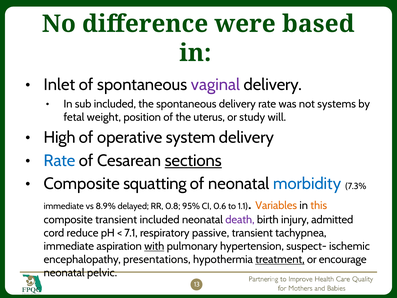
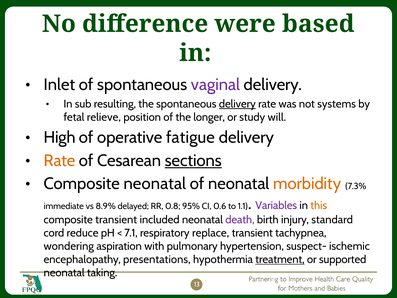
sub included: included -> resulting
delivery at (237, 104) underline: none -> present
weight: weight -> relieve
uterus: uterus -> longer
system: system -> fatigue
Rate at (60, 160) colour: blue -> orange
Composite squatting: squatting -> neonatal
morbidity colour: blue -> orange
Variables colour: orange -> purple
admitted: admitted -> standard
passive: passive -> replace
immediate at (69, 246): immediate -> wondering
with underline: present -> none
encourage: encourage -> supported
pelvic: pelvic -> taking
